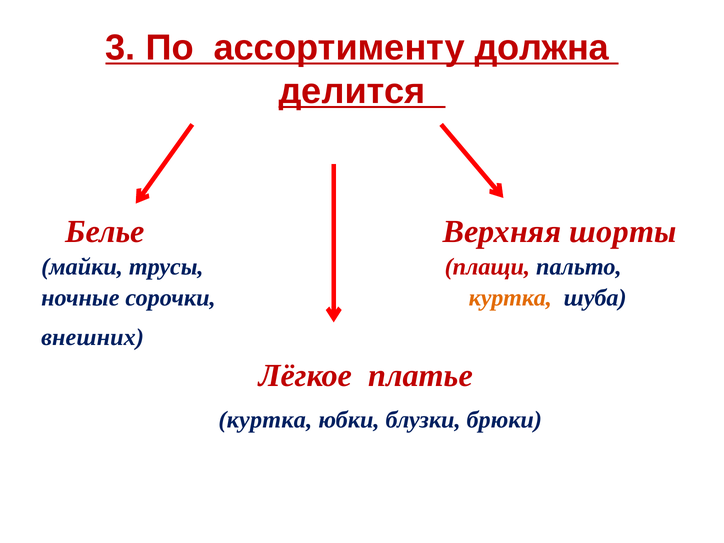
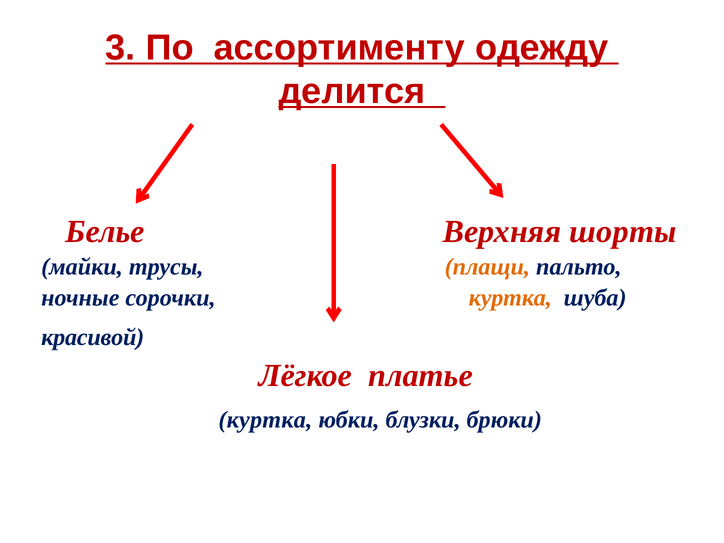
должна: должна -> одежду
плащи colour: red -> orange
внешних: внешних -> красивой
